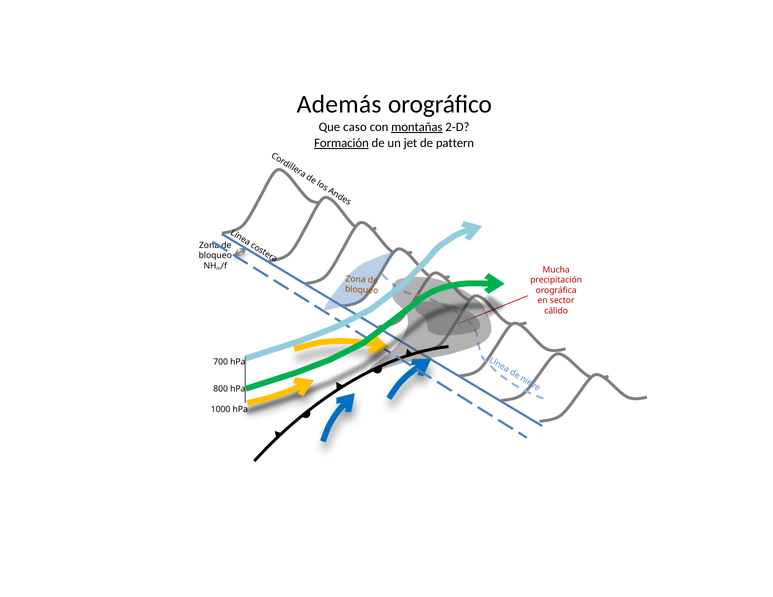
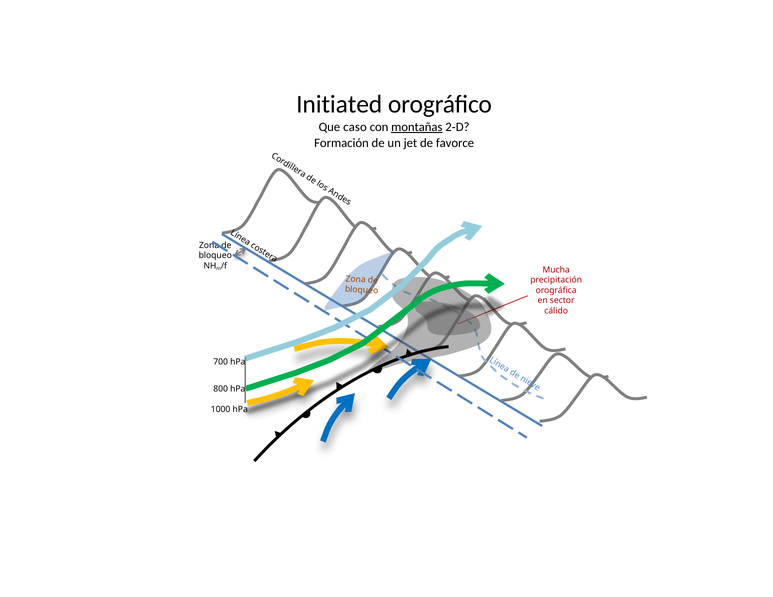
Además: Además -> Initiated
Formación underline: present -> none
pattern: pattern -> favorce
